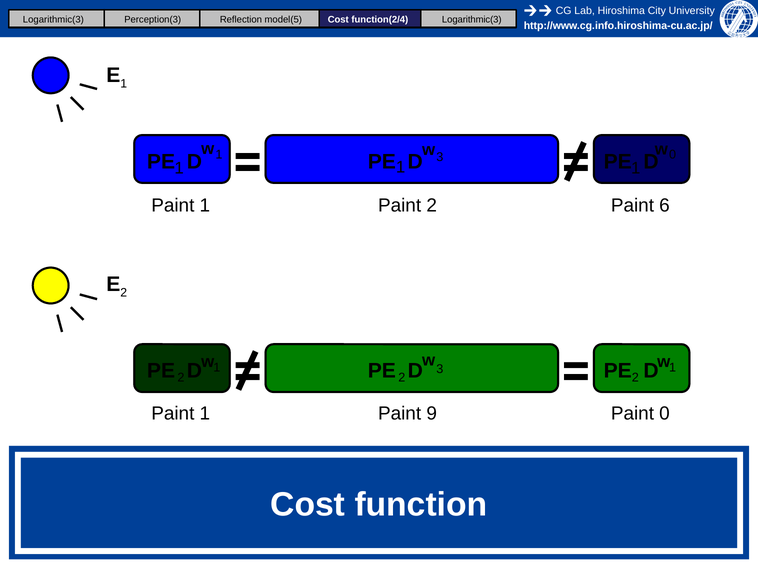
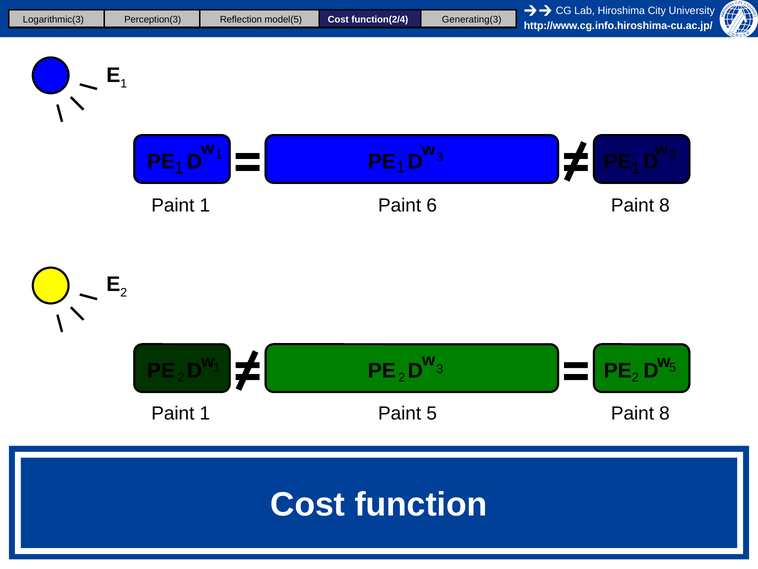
function(2/4 Logarithmic(3: Logarithmic(3 -> Generating(3
3 0: 0 -> 3
Paint 2: 2 -> 6
6 at (665, 205): 6 -> 8
3 1: 1 -> 5
Paint 9: 9 -> 5
0 at (665, 413): 0 -> 8
